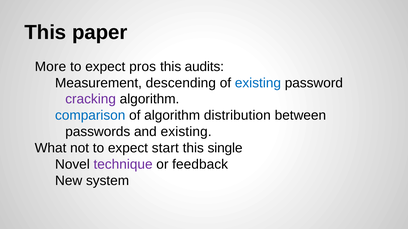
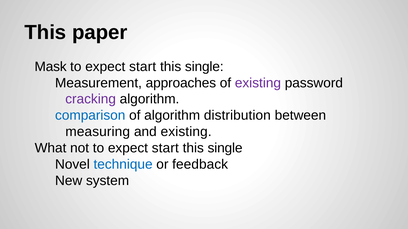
More: More -> Mask
pros at (143, 67): pros -> start
audits at (204, 67): audits -> single
descending: descending -> approaches
existing at (258, 83) colour: blue -> purple
passwords: passwords -> measuring
technique colour: purple -> blue
